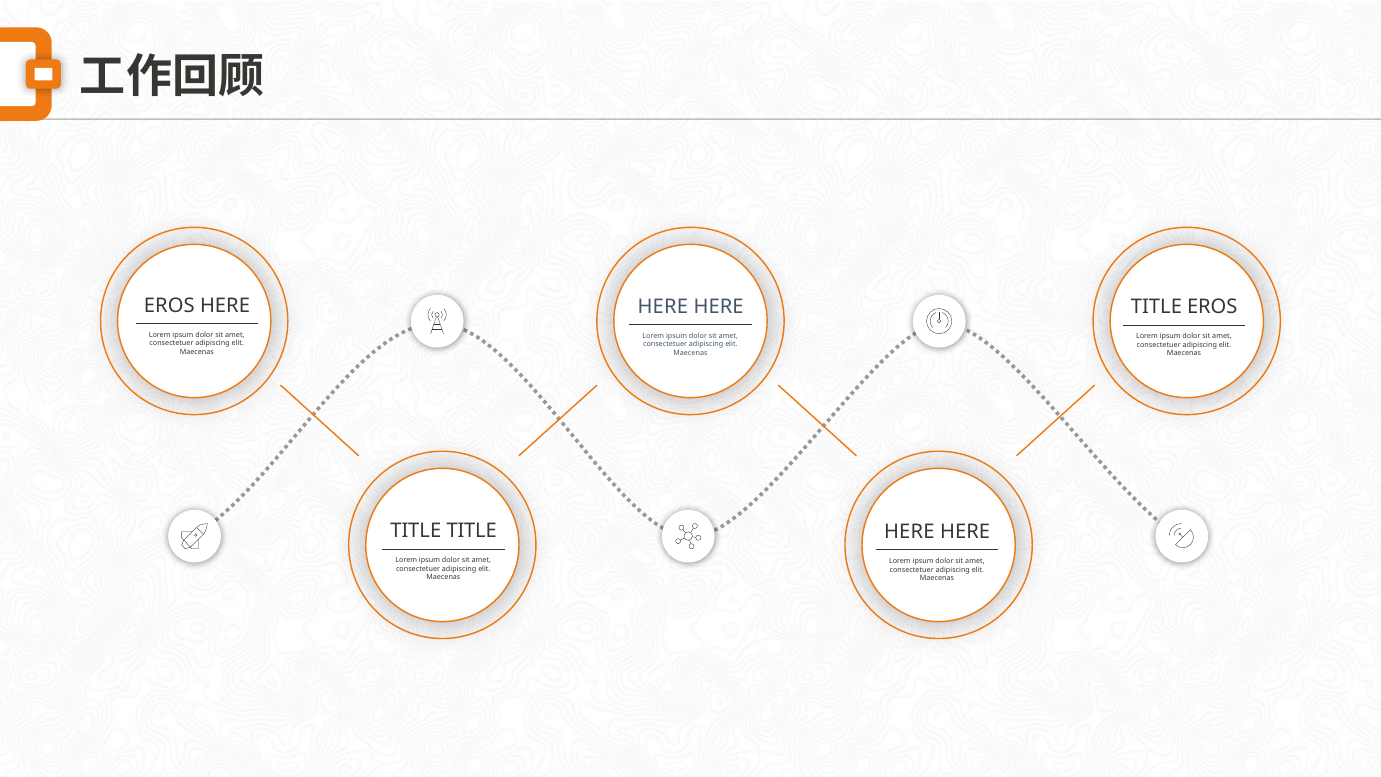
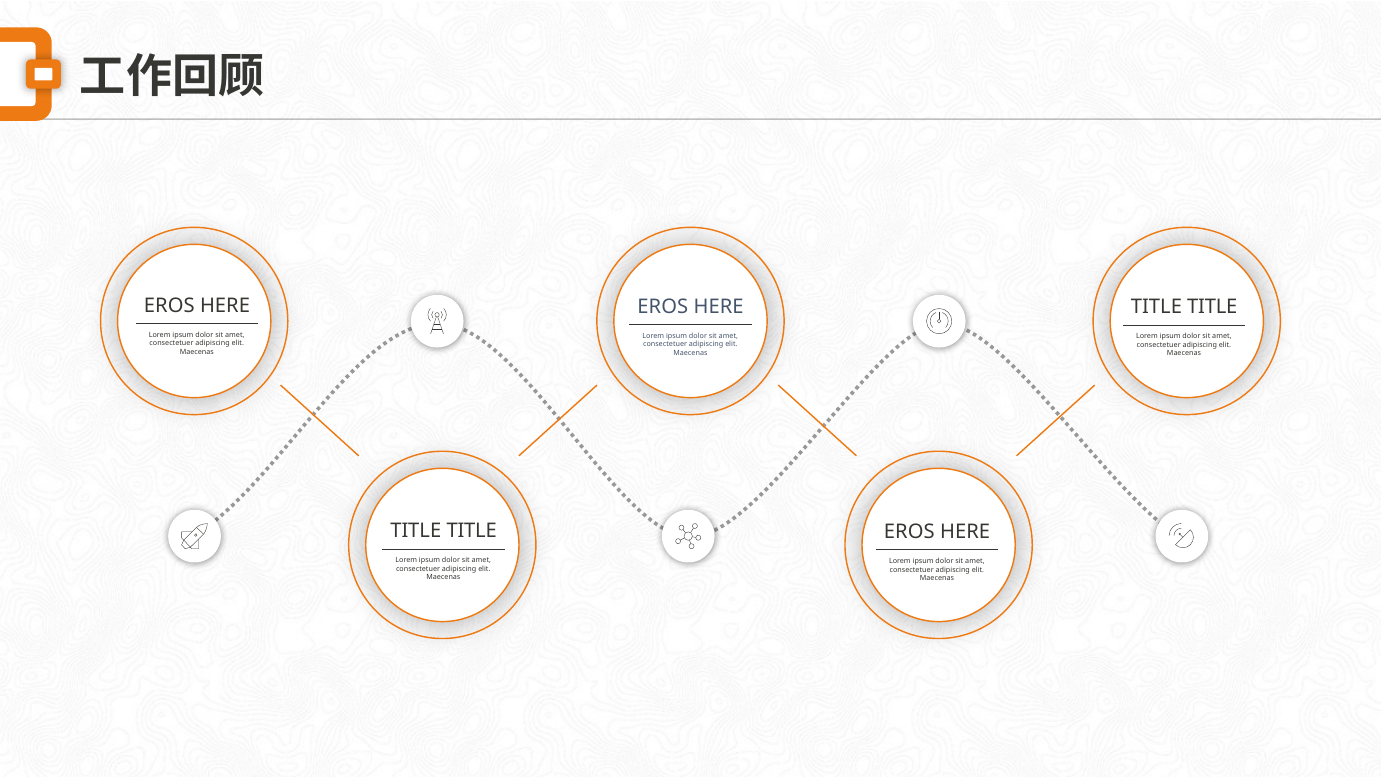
HERE at (663, 306): HERE -> EROS
EROS at (1212, 307): EROS -> TITLE
HERE at (909, 532): HERE -> EROS
